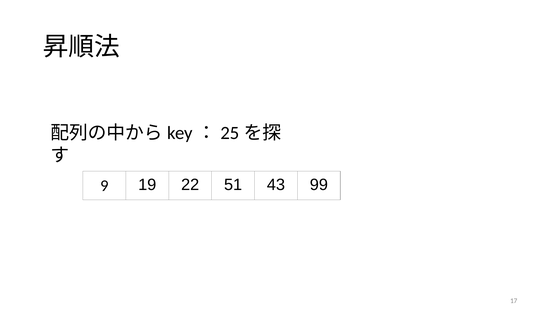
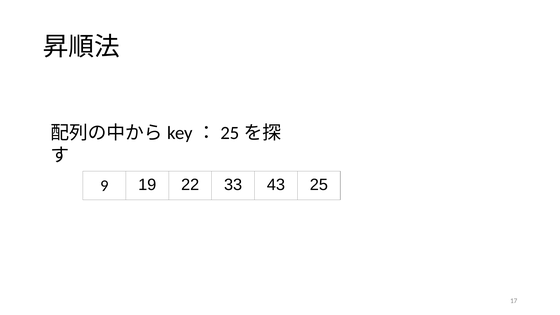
51: 51 -> 33
99: 99 -> 25
